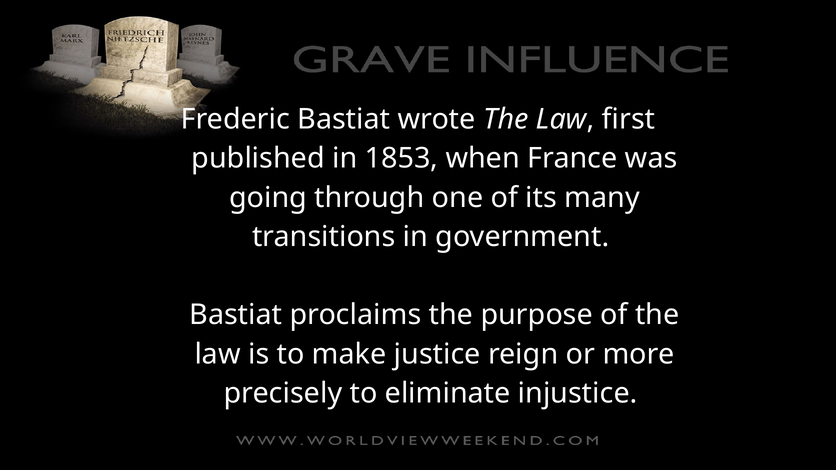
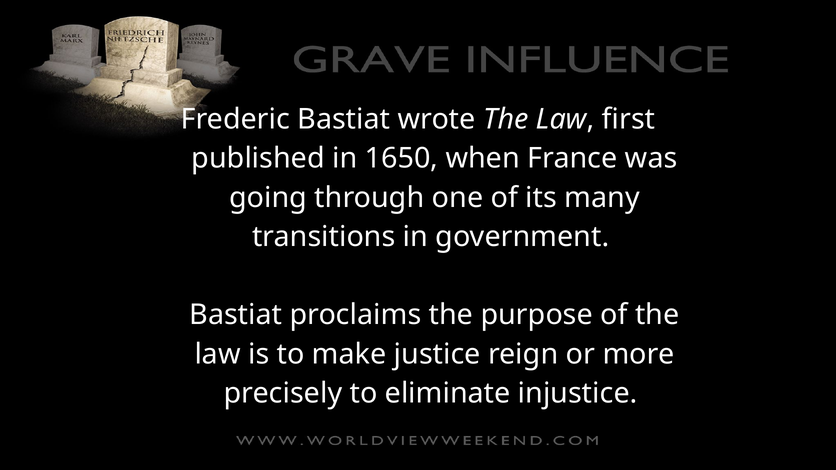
1853: 1853 -> 1650
